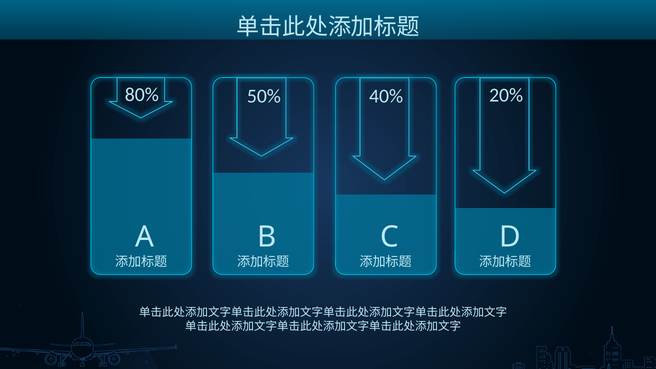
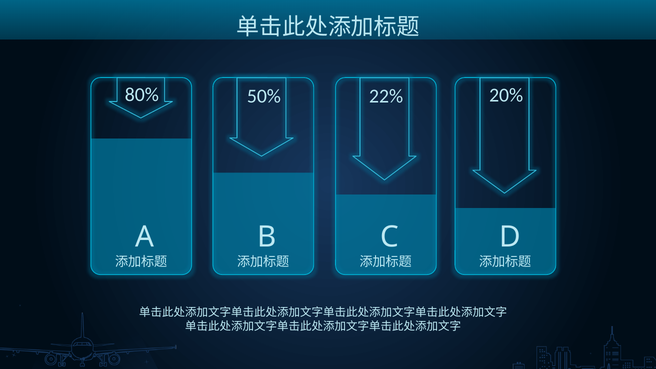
40%: 40% -> 22%
